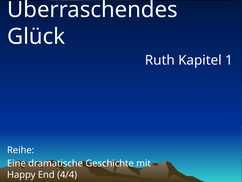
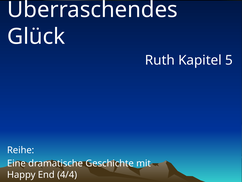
1: 1 -> 5
